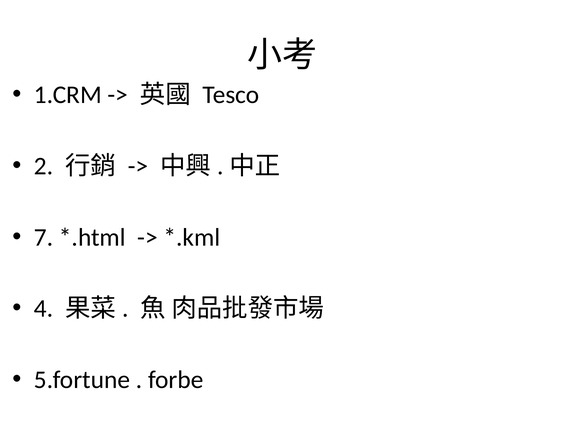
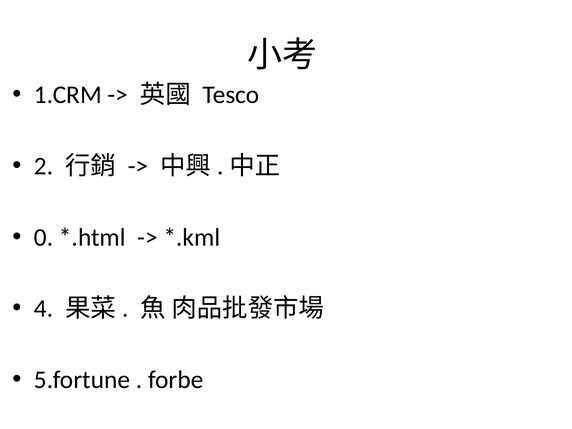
7: 7 -> 0
